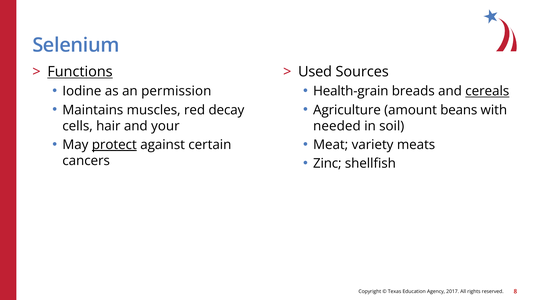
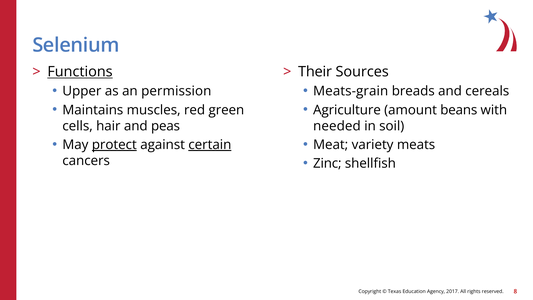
Used: Used -> Their
Iodine: Iodine -> Upper
Health-grain: Health-grain -> Meats-grain
cereals underline: present -> none
decay: decay -> green
your: your -> peas
certain underline: none -> present
